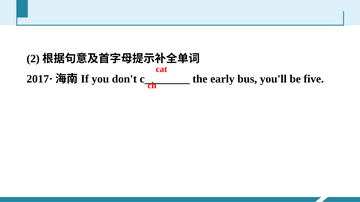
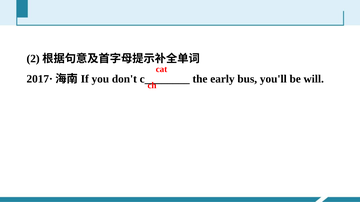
five: five -> will
